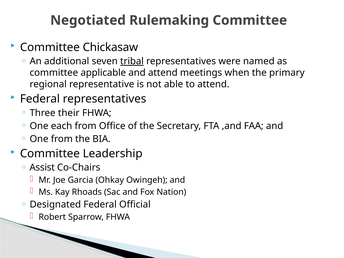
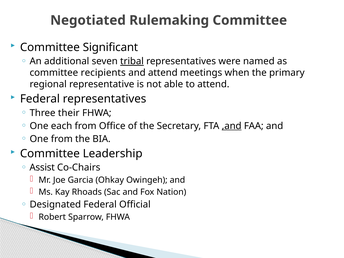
Chickasaw: Chickasaw -> Significant
applicable: applicable -> recipients
,and underline: none -> present
